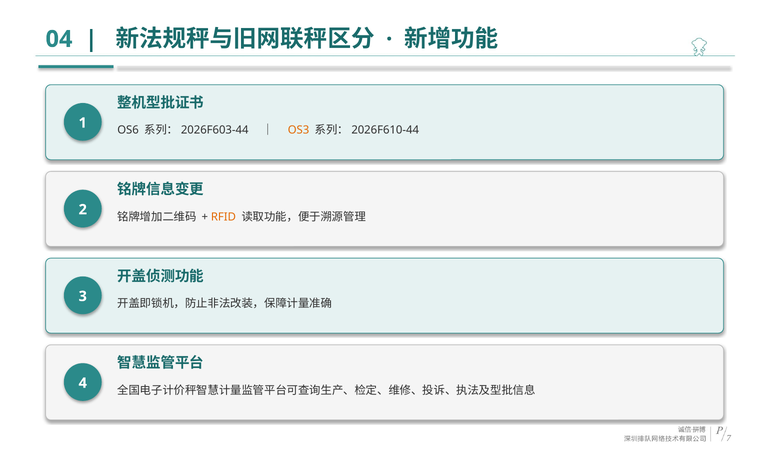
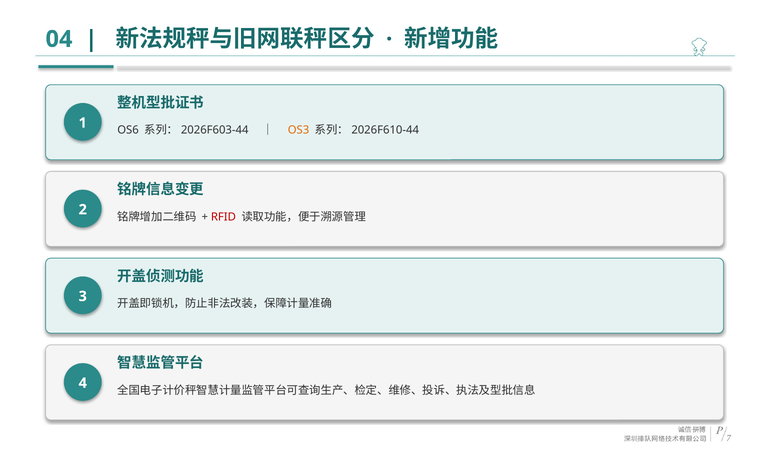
RFID colour: orange -> red
